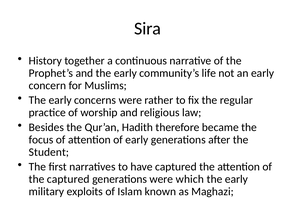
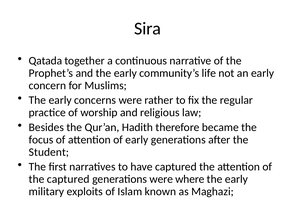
History: History -> Qatada
which: which -> where
